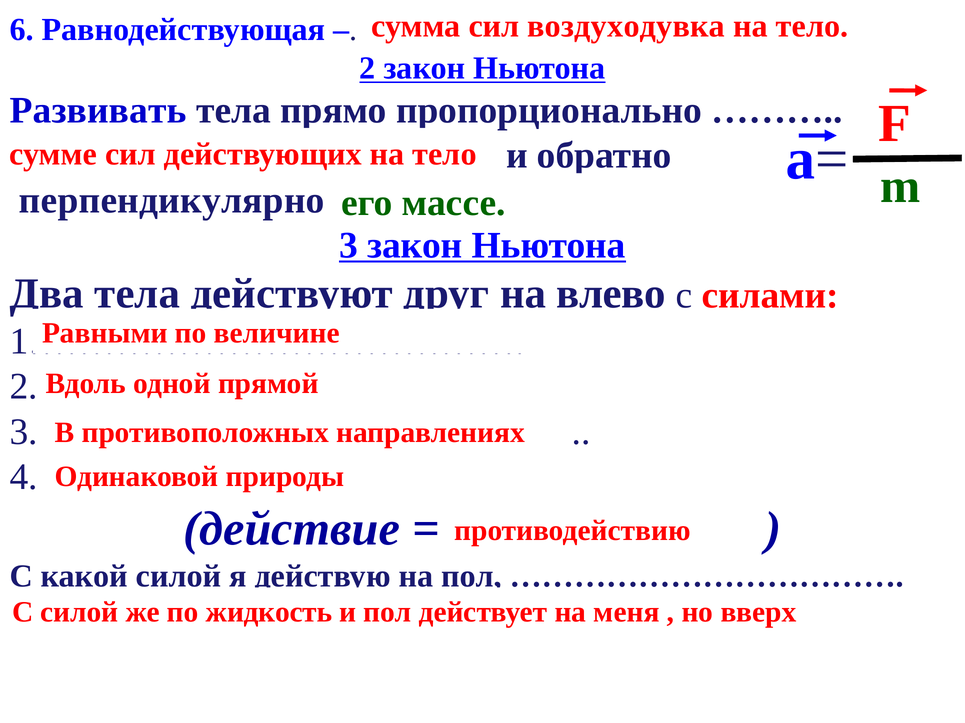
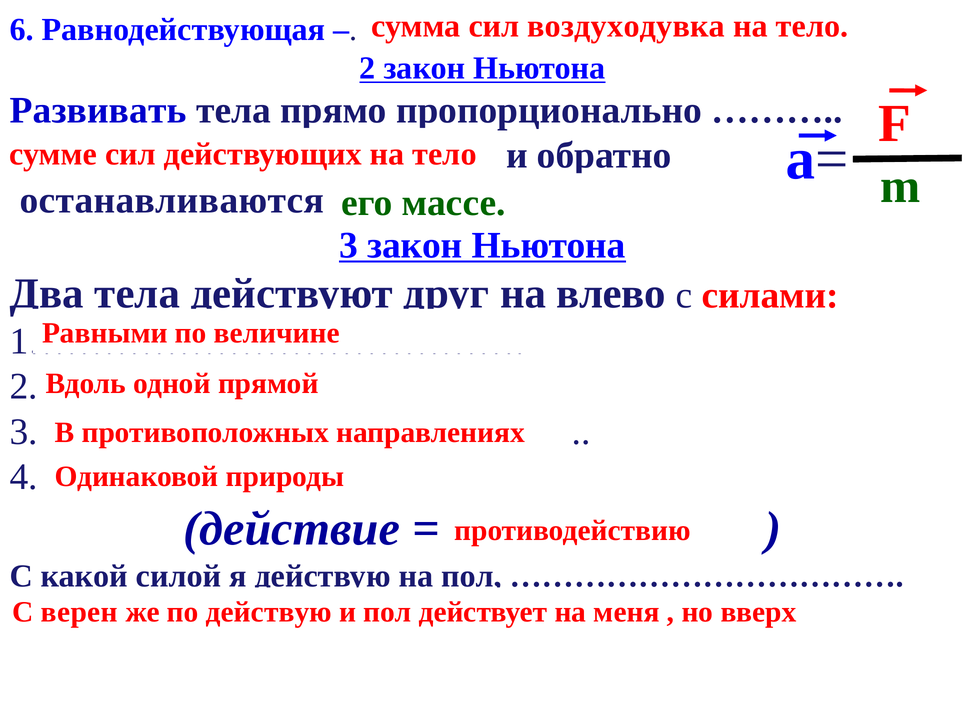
перпендикулярно: перпендикулярно -> останавливаются
С силой: силой -> верен
по жидкость: жидкость -> действую
